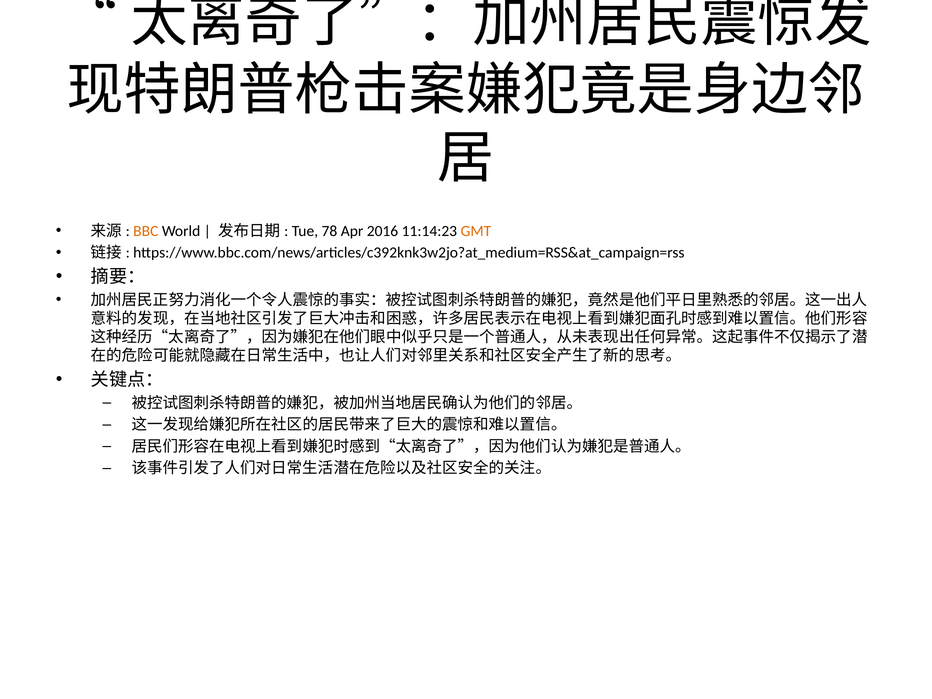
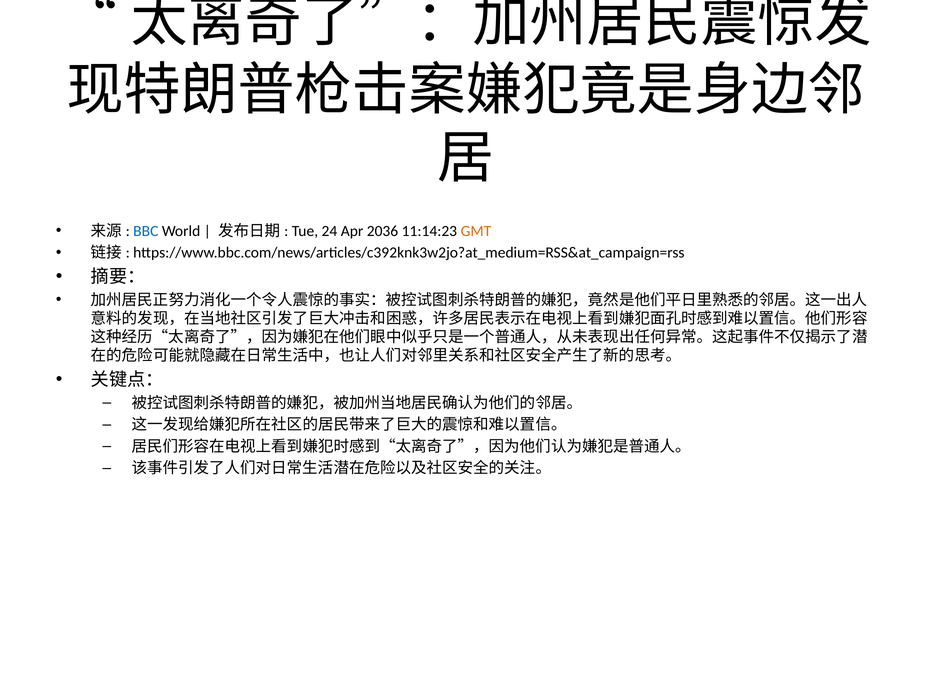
BBC colour: orange -> blue
78: 78 -> 24
2016: 2016 -> 2036
